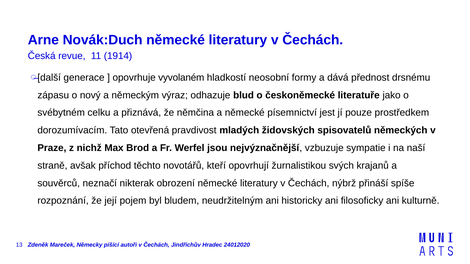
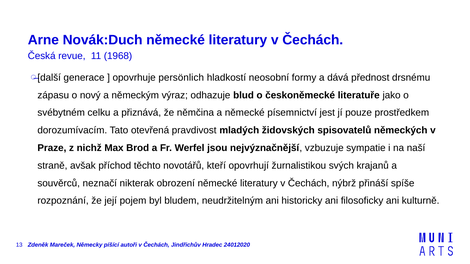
1914: 1914 -> 1968
vyvolaném: vyvolaném -> persönlich
